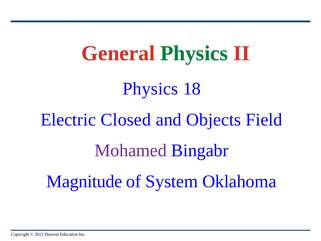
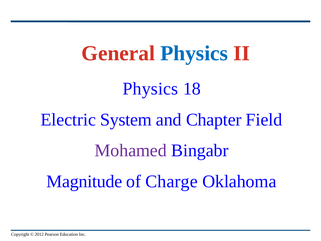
Physics at (194, 53) colour: green -> blue
Closed: Closed -> System
Objects: Objects -> Chapter
System: System -> Charge
